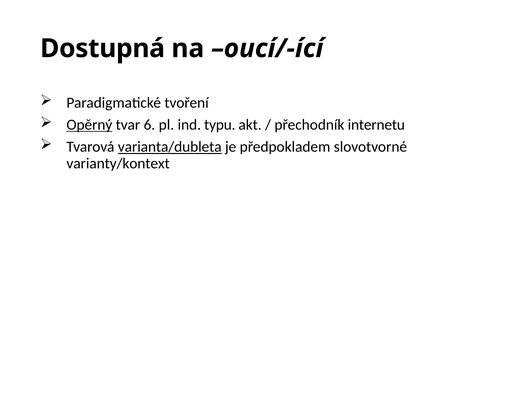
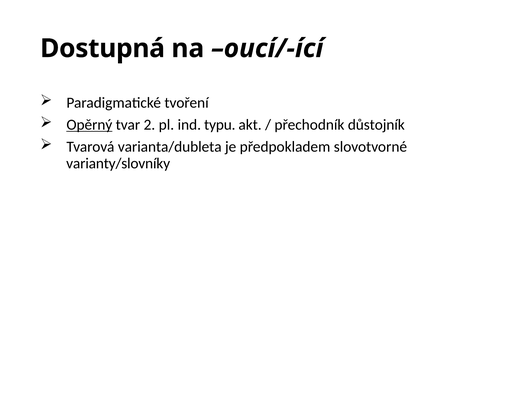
6: 6 -> 2
internetu: internetu -> důstojník
varianta/dubleta underline: present -> none
varianty/kontext: varianty/kontext -> varianty/slovníky
